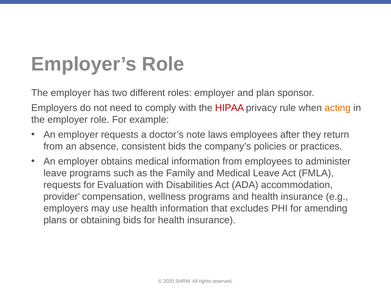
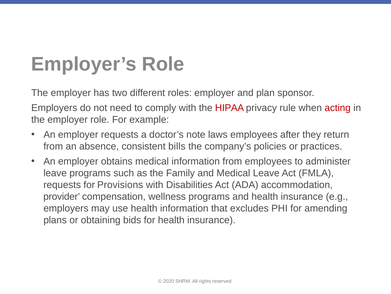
acting colour: orange -> red
consistent bids: bids -> bills
Evaluation: Evaluation -> Provisions
